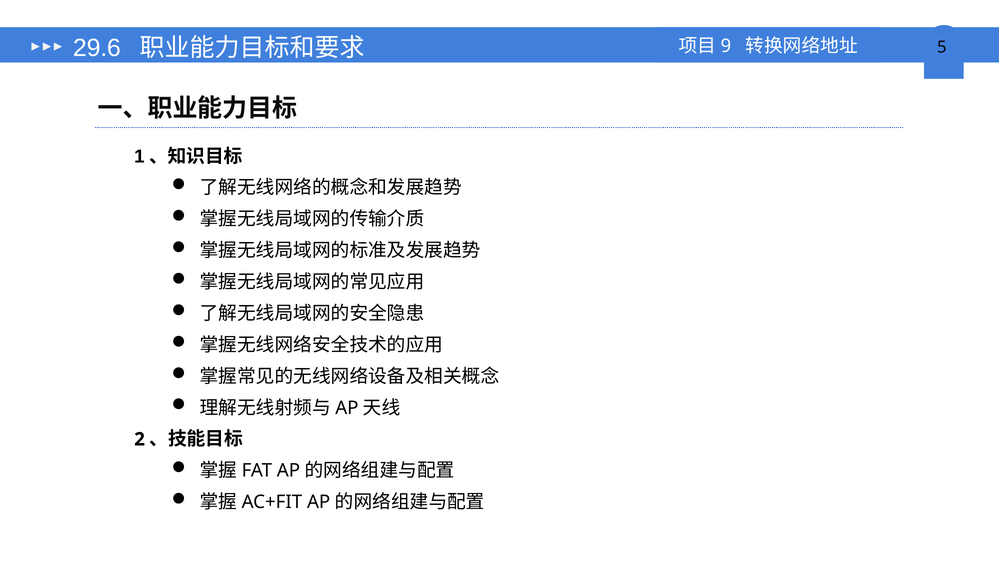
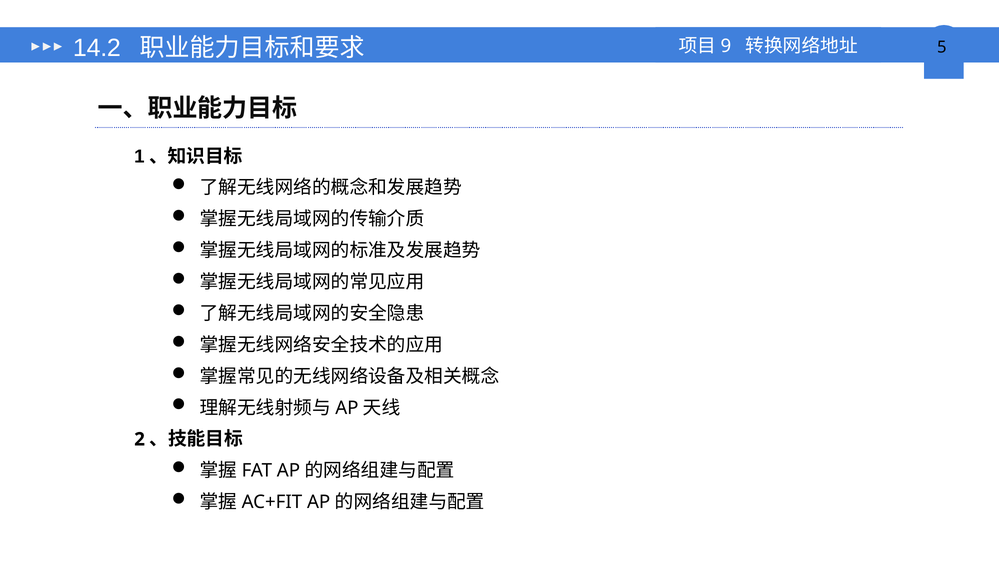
29.6: 29.6 -> 14.2
